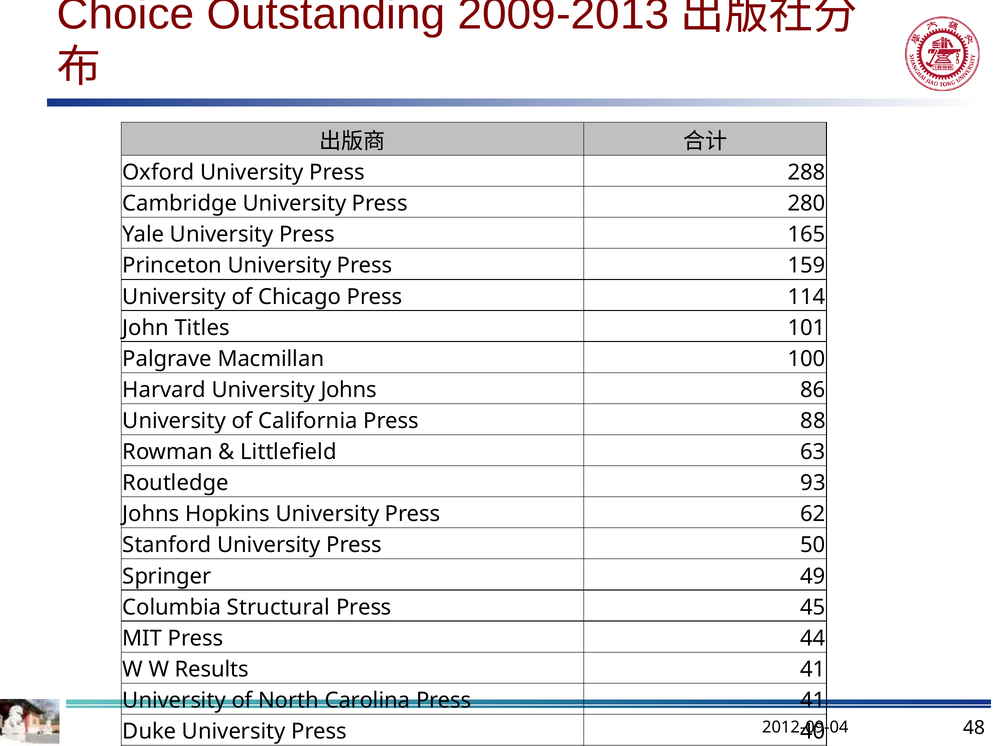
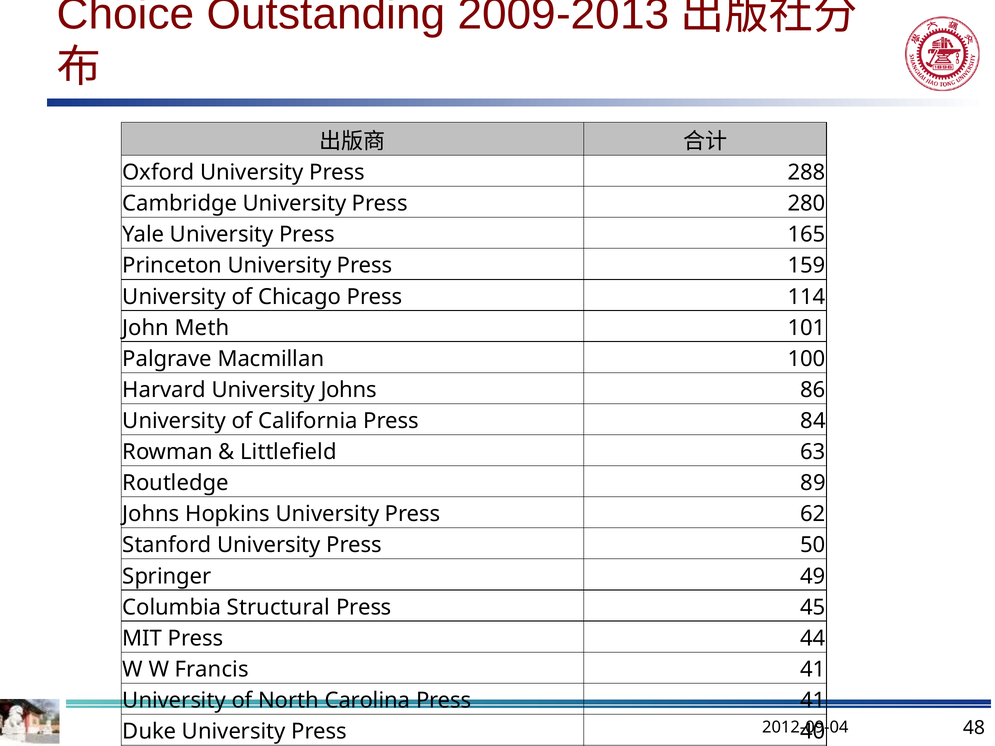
Titles: Titles -> Meth
88: 88 -> 84
93: 93 -> 89
Results: Results -> Francis
